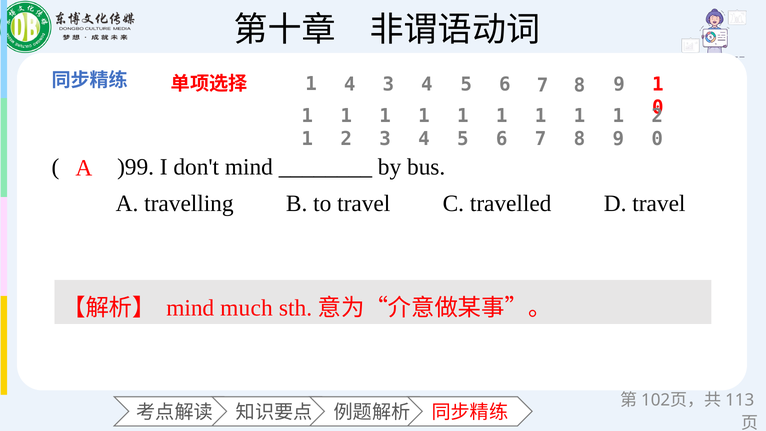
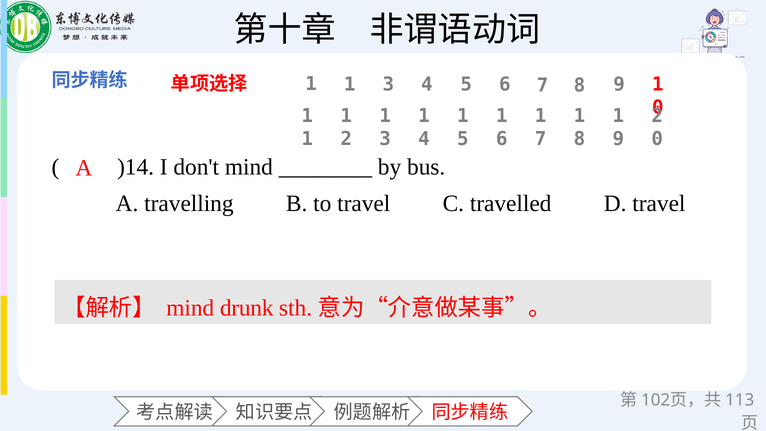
4 at (350, 85): 4 -> 1
)99: )99 -> )14
much: much -> drunk
